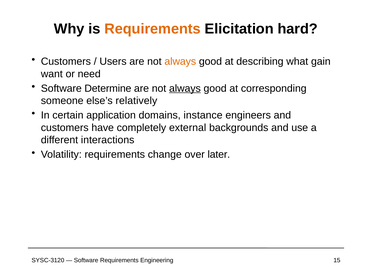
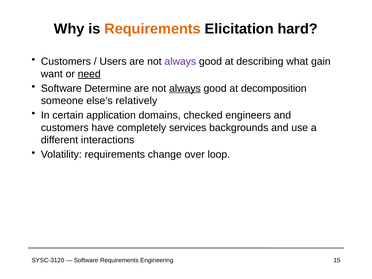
always at (180, 61) colour: orange -> purple
need underline: none -> present
corresponding: corresponding -> decomposition
instance: instance -> checked
external: external -> services
later: later -> loop
